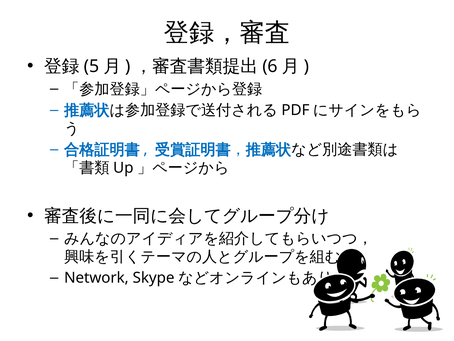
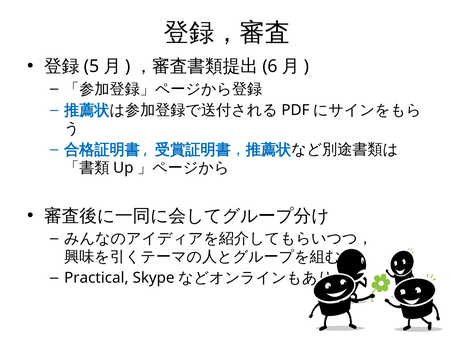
Network: Network -> Practical
